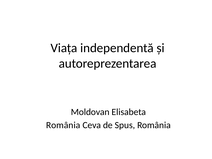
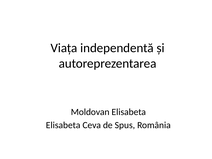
România at (63, 125): România -> Elisabeta
